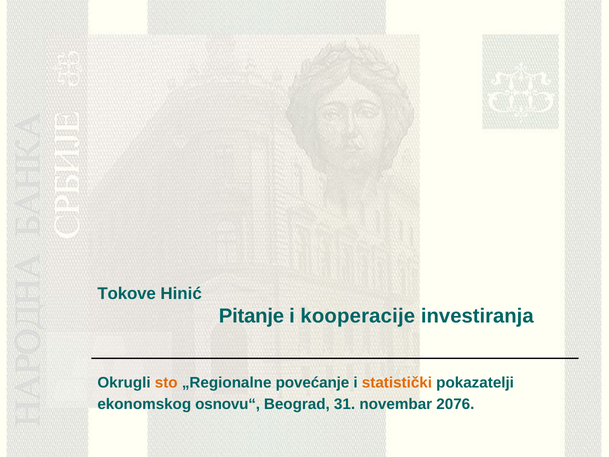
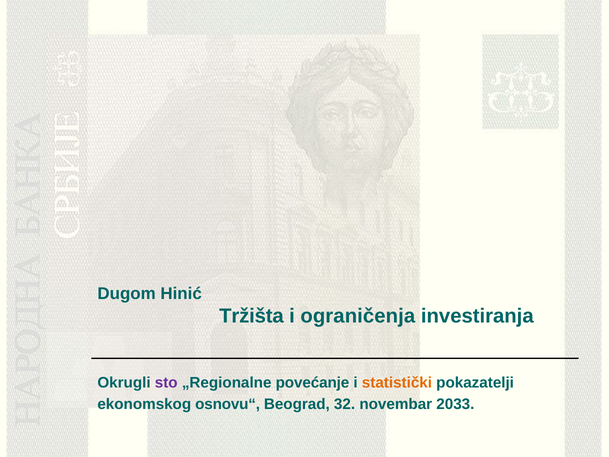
Tokove: Tokove -> Dugom
Pitanje: Pitanje -> Tržišta
kooperacije: kooperacije -> ograničenja
sto colour: orange -> purple
31: 31 -> 32
2076: 2076 -> 2033
